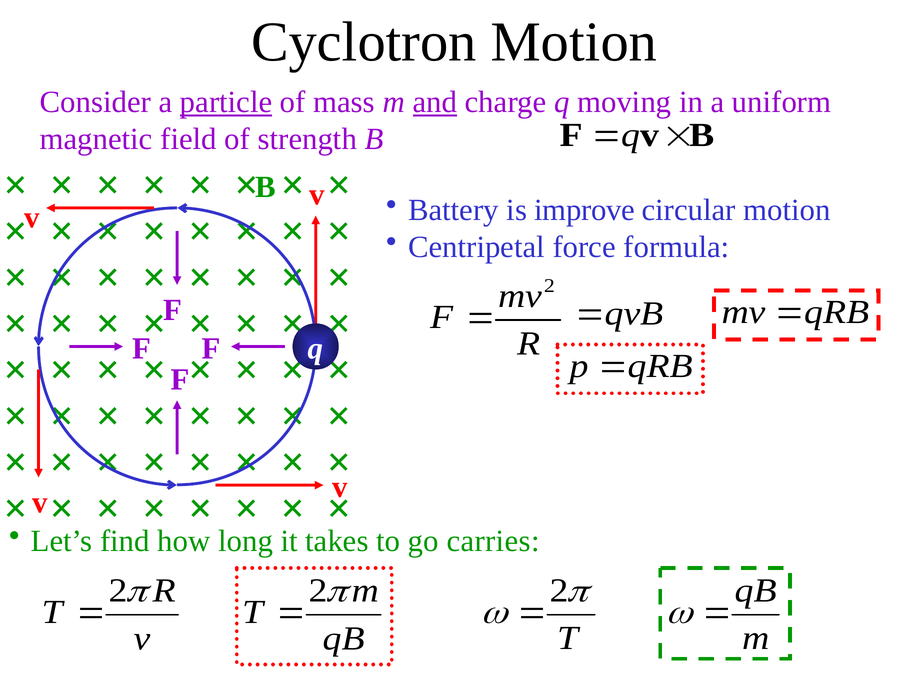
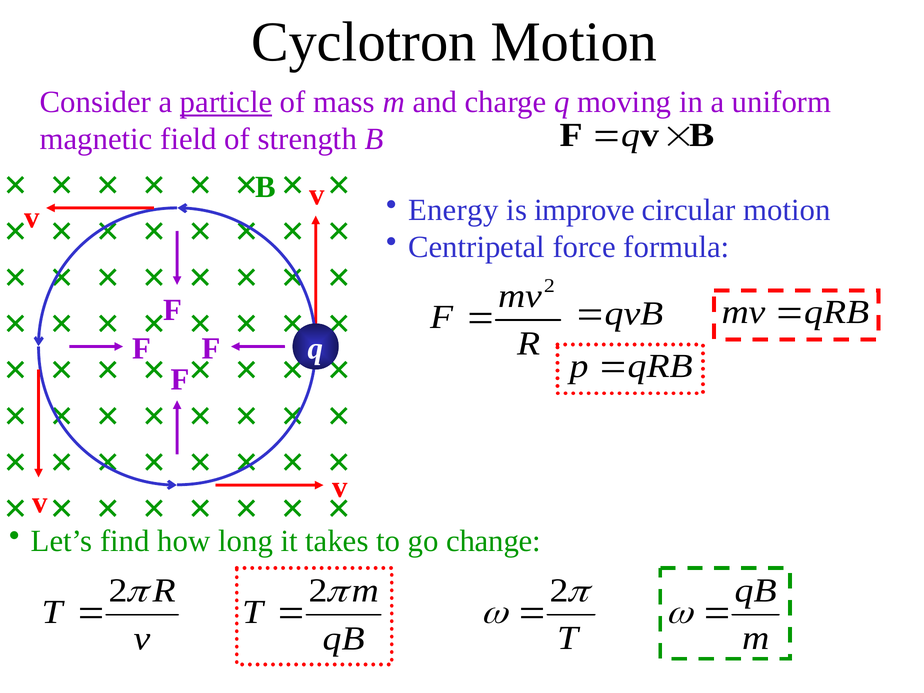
and underline: present -> none
Battery: Battery -> Energy
carries: carries -> change
